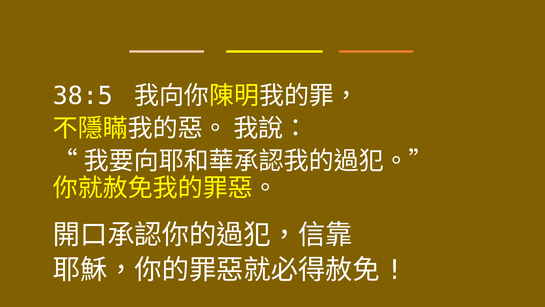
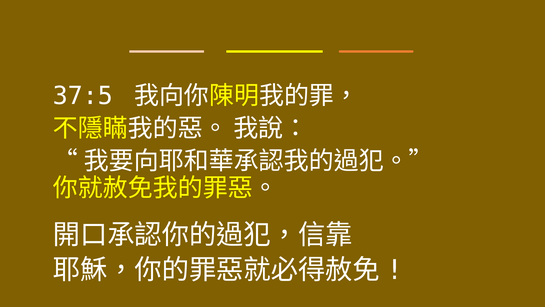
38:5: 38:5 -> 37:5
